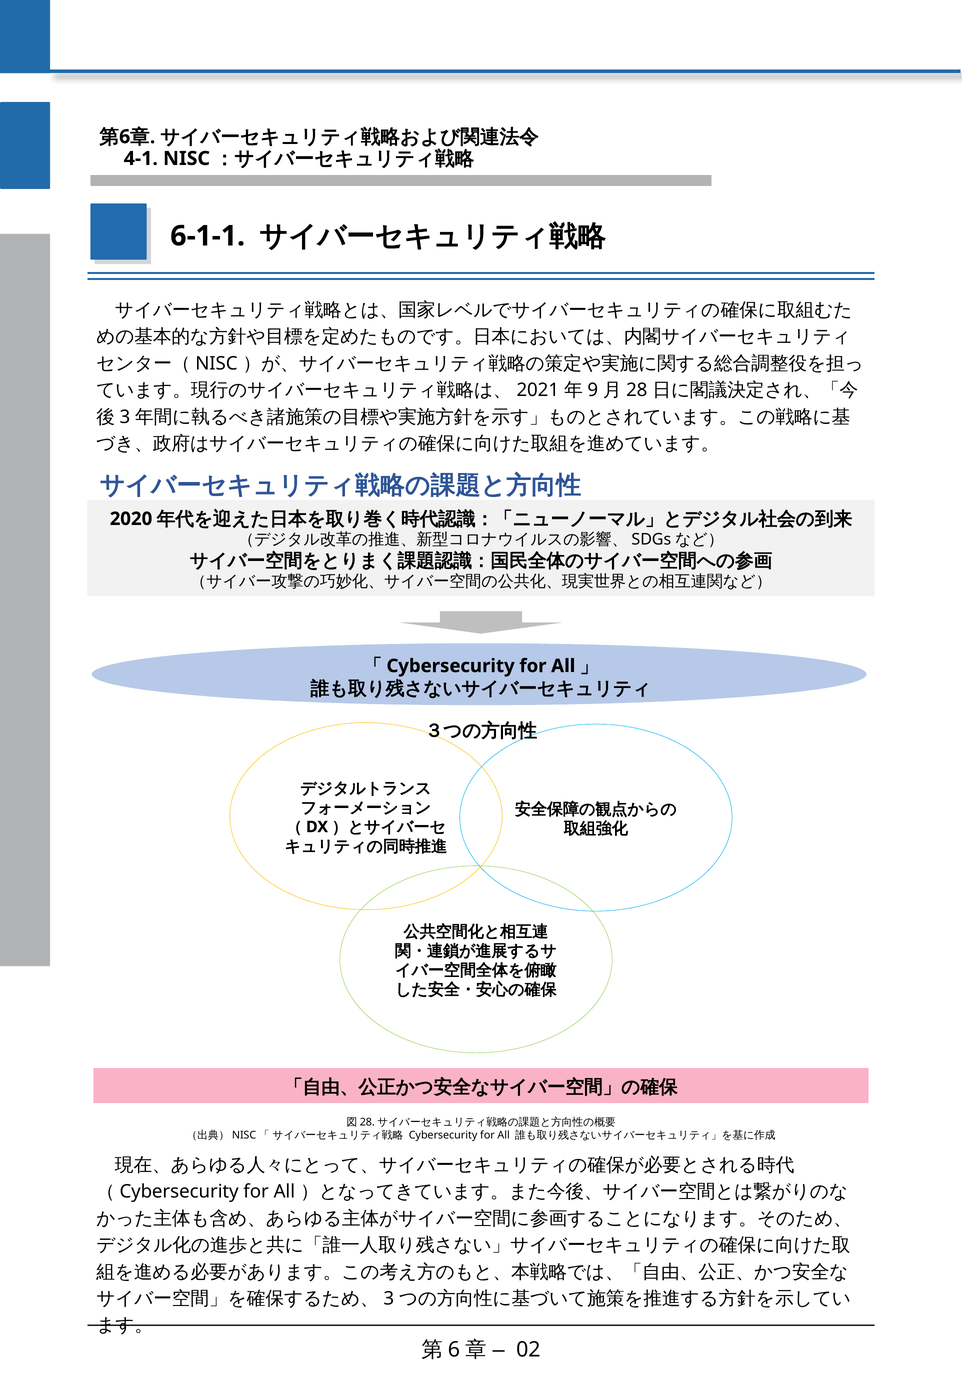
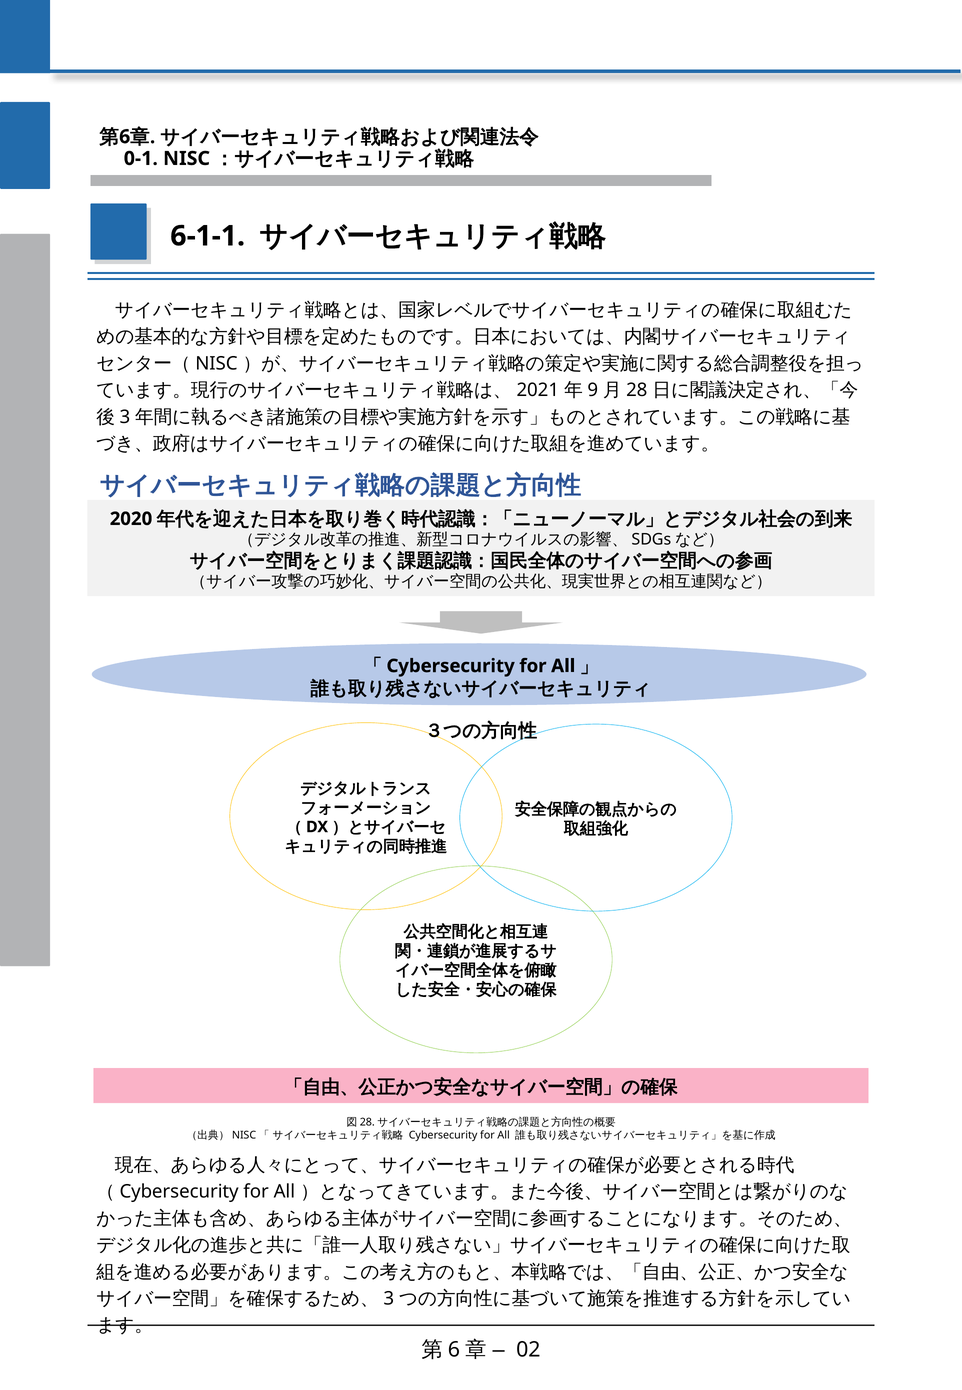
4-1: 4-1 -> 0-1
